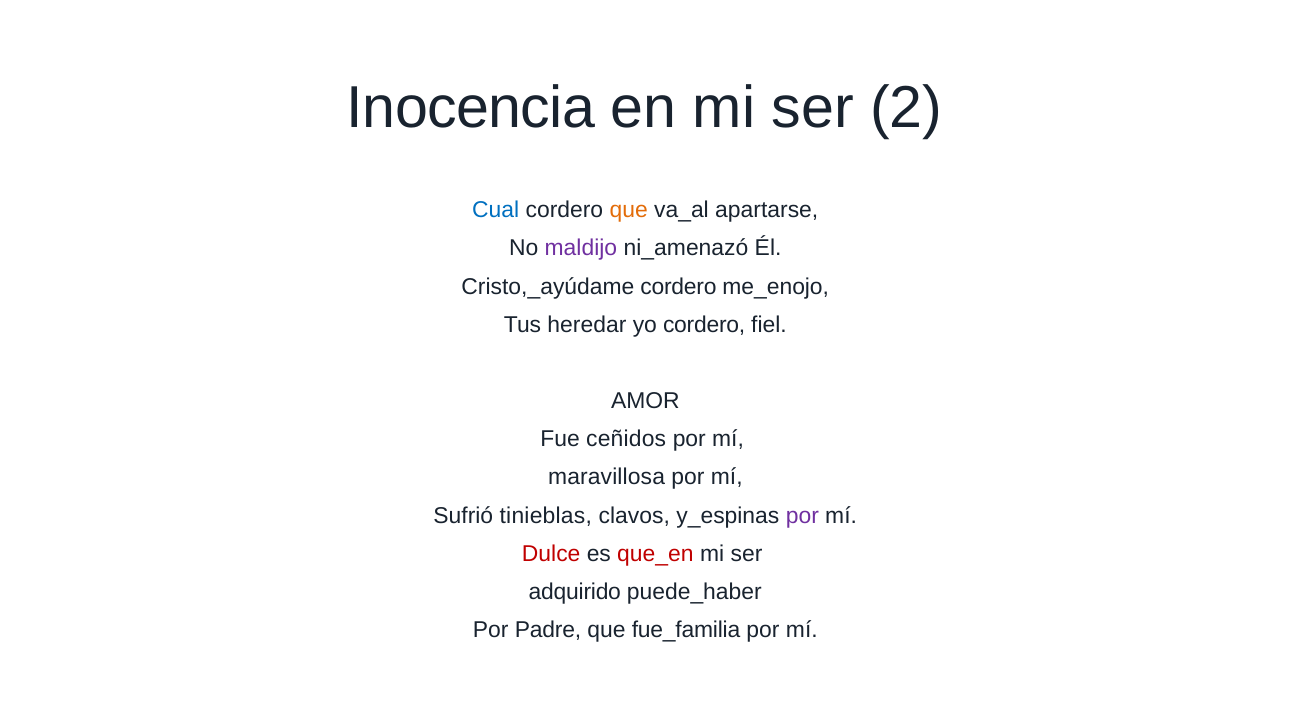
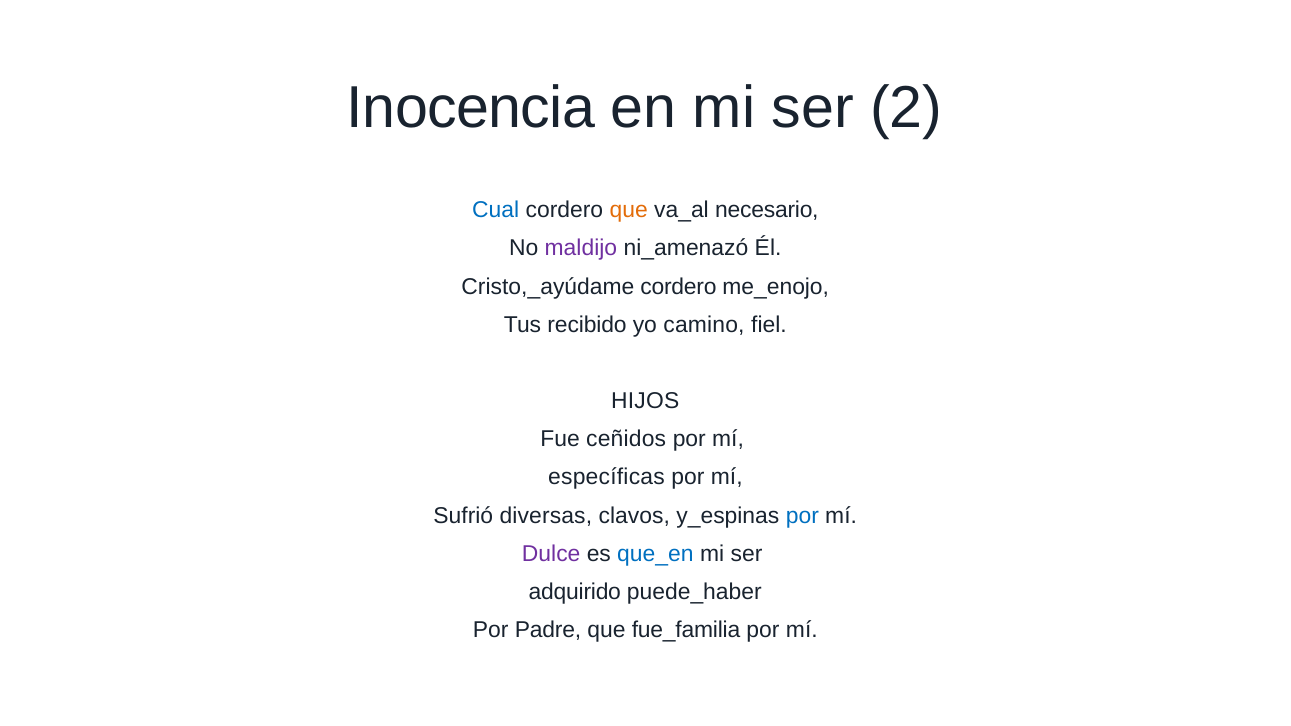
apartarse: apartarse -> necesario
heredar: heredar -> recibido
yo cordero: cordero -> camino
AMOR: AMOR -> HIJOS
maravillosa: maravillosa -> específicas
tinieblas: tinieblas -> diversas
por at (802, 516) colour: purple -> blue
Dulce colour: red -> purple
que_en colour: red -> blue
